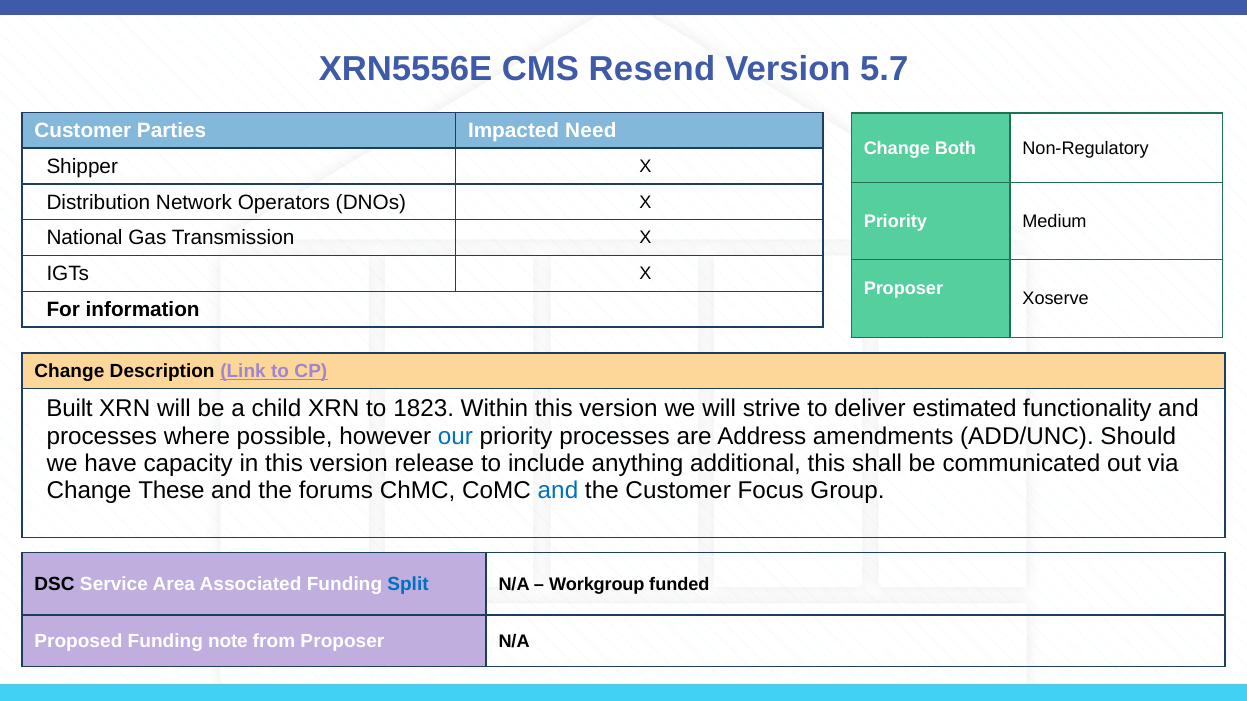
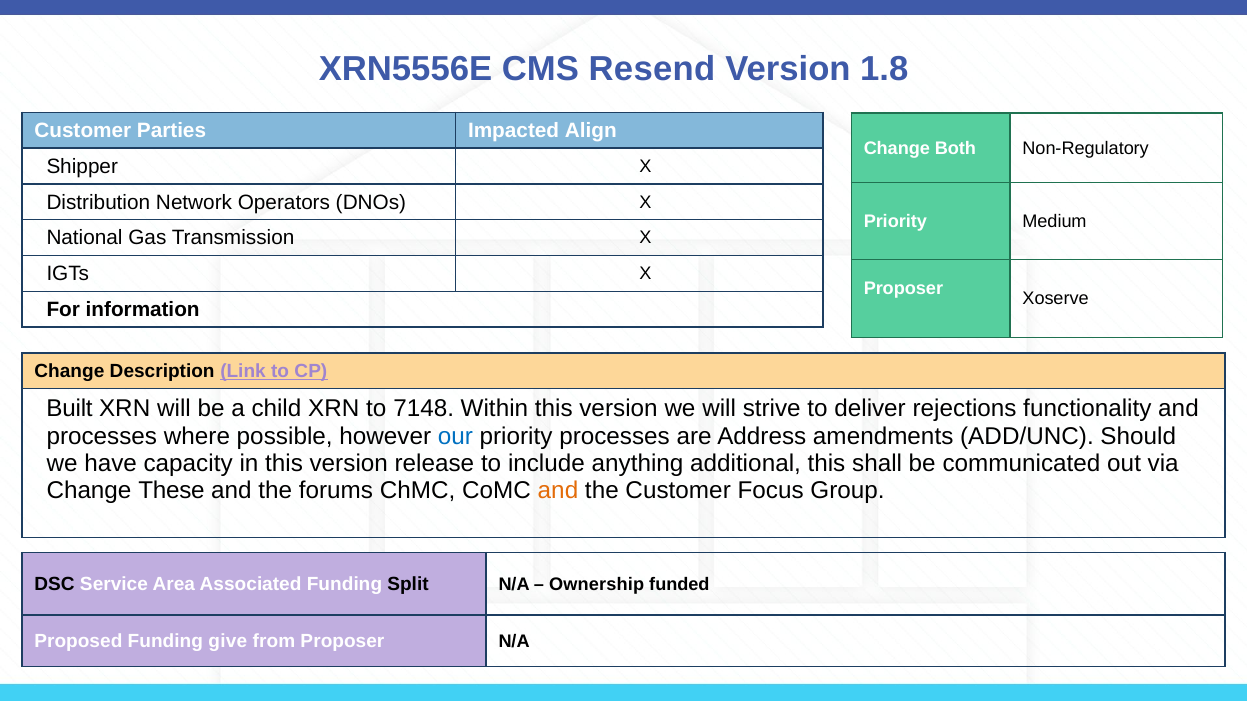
5.7: 5.7 -> 1.8
Need: Need -> Align
1823: 1823 -> 7148
estimated: estimated -> rejections
and at (558, 491) colour: blue -> orange
Split colour: blue -> black
Workgroup: Workgroup -> Ownership
note: note -> give
